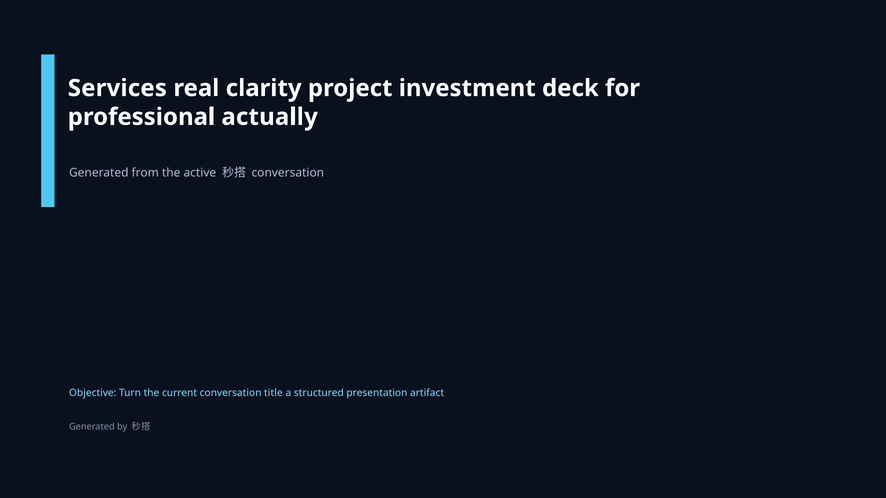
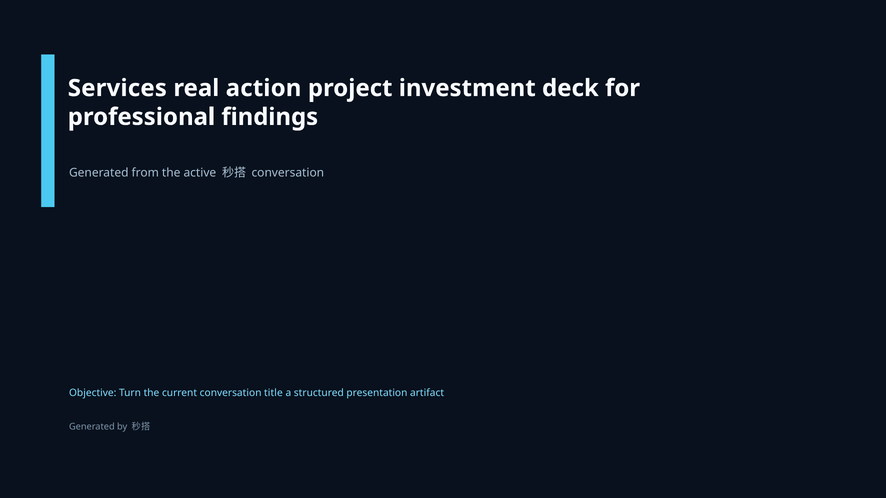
clarity: clarity -> action
actually: actually -> findings
